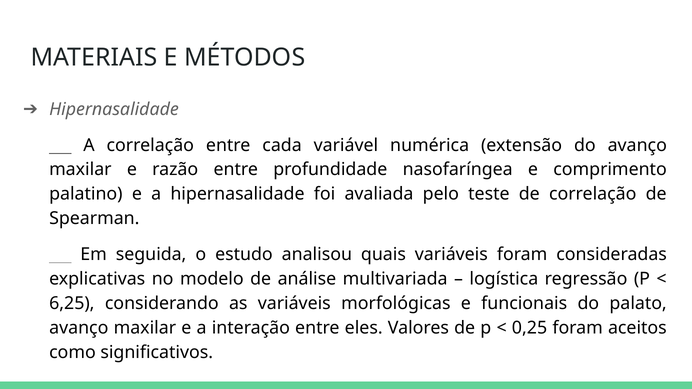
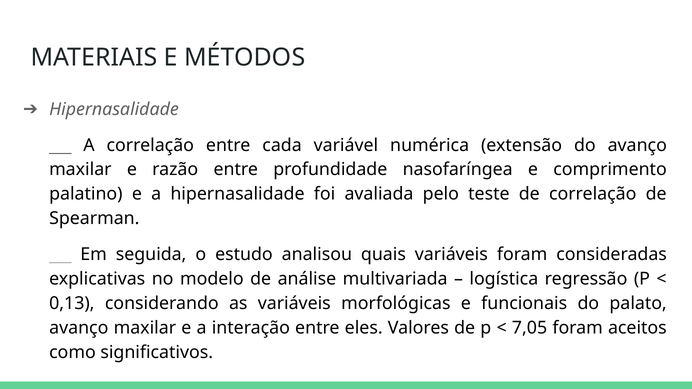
6,25: 6,25 -> 0,13
0,25: 0,25 -> 7,05
